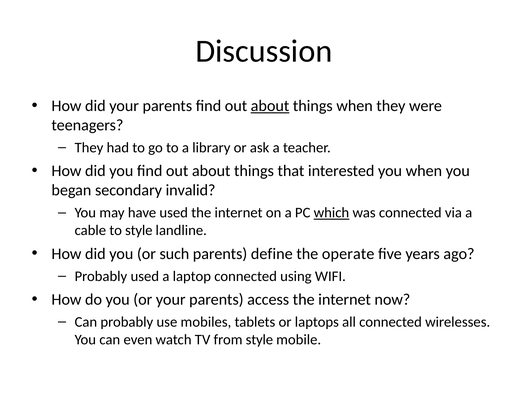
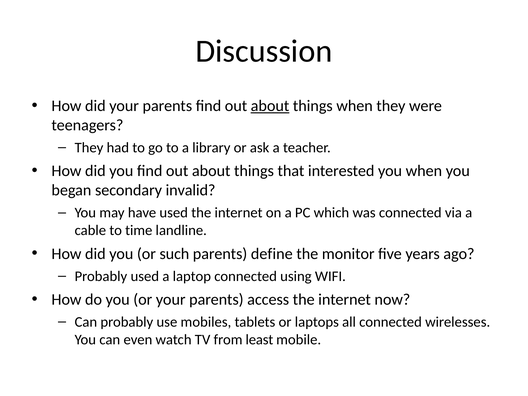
which underline: present -> none
to style: style -> time
operate: operate -> monitor
from style: style -> least
